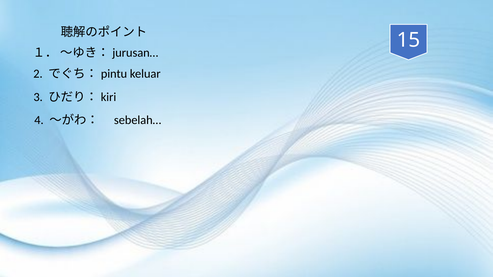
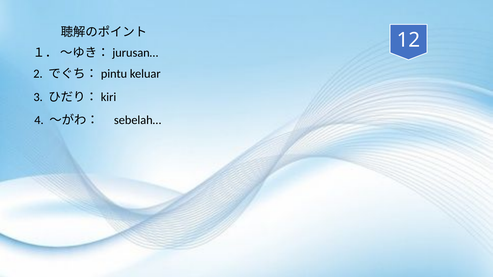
15: 15 -> 12
